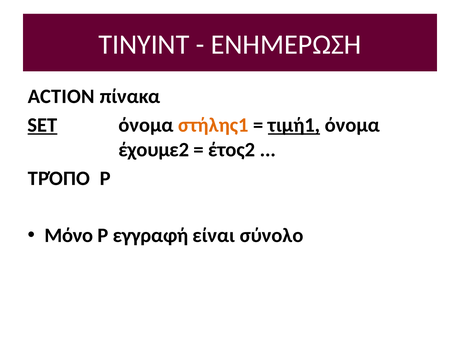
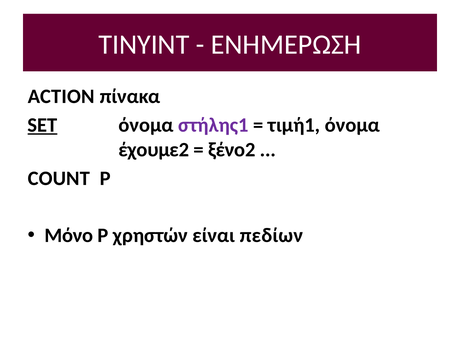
στήλης1 colour: orange -> purple
τιμή1 underline: present -> none
έτος2: έτος2 -> ξένο2
ΤΡΌΠΟ: ΤΡΌΠΟ -> COUNT
εγγραφή: εγγραφή -> χρηστών
σύνολο: σύνολο -> πεδίων
